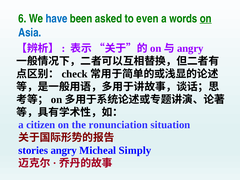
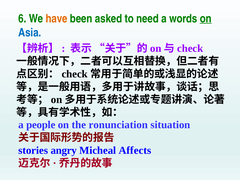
have colour: blue -> orange
even: even -> need
angry at (190, 48): angry -> check
citizen: citizen -> people
Simply: Simply -> Affects
